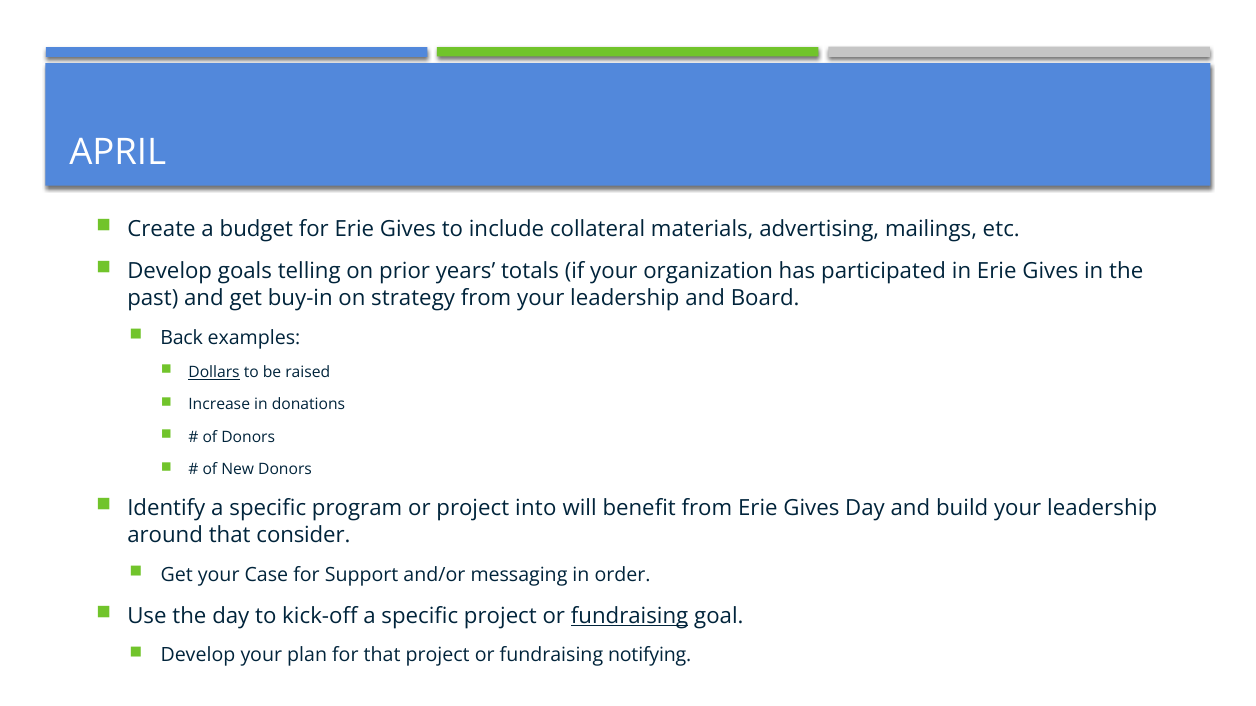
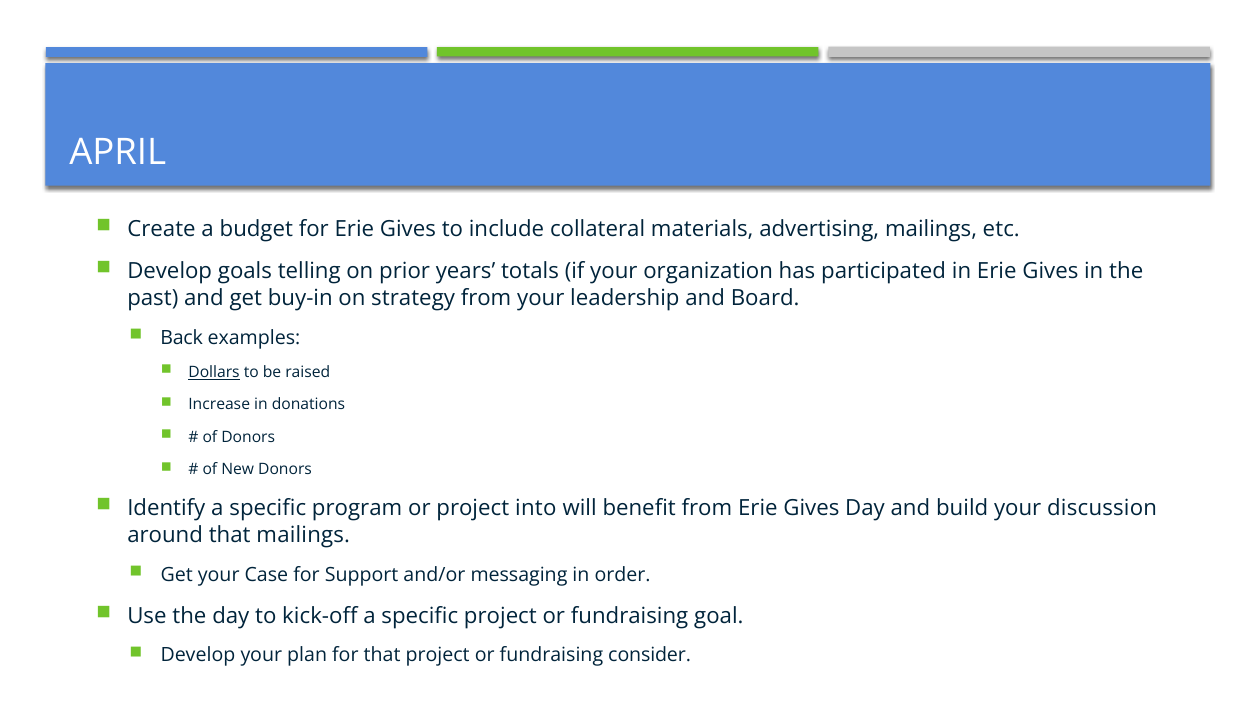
build your leadership: leadership -> discussion
that consider: consider -> mailings
fundraising at (630, 616) underline: present -> none
notifying: notifying -> consider
